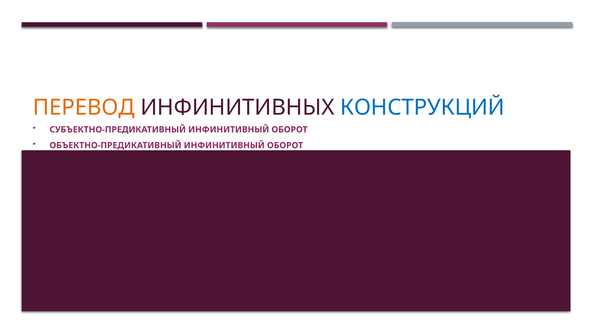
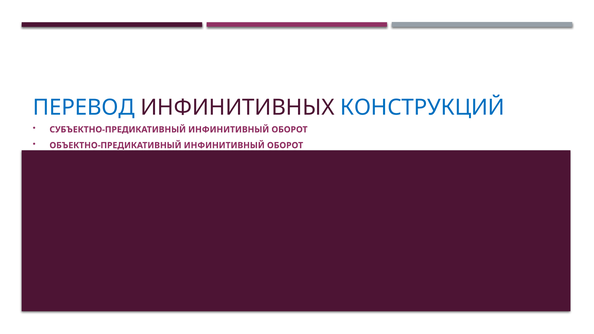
ПЕРЕВОД colour: orange -> blue
